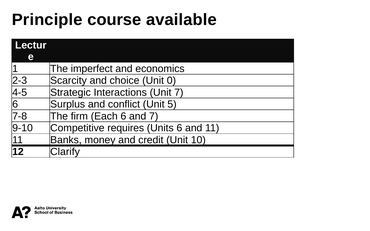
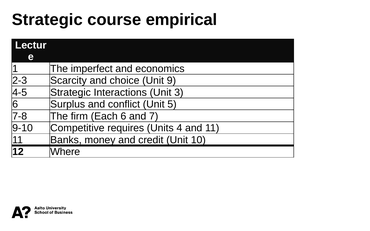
Principle at (47, 20): Principle -> Strategic
available: available -> empirical
0: 0 -> 9
Unit 7: 7 -> 3
Units 6: 6 -> 4
Clarify: Clarify -> Where
